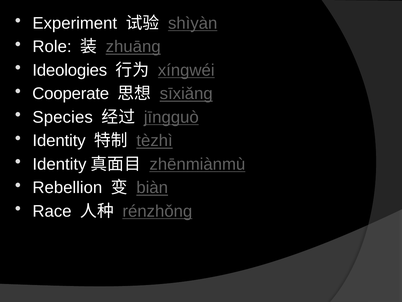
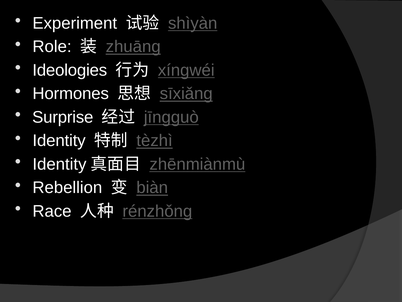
Cooperate: Cooperate -> Hormones
Species: Species -> Surprise
